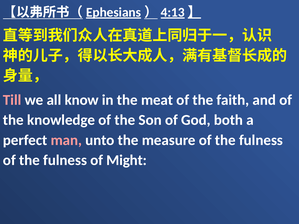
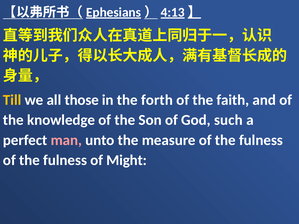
Till colour: pink -> yellow
know: know -> those
meat: meat -> forth
both: both -> such
